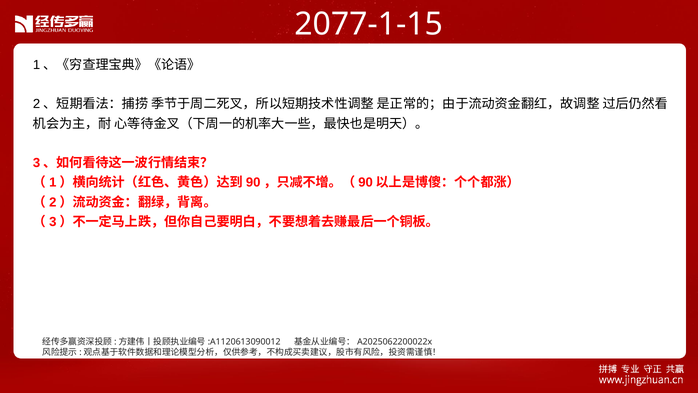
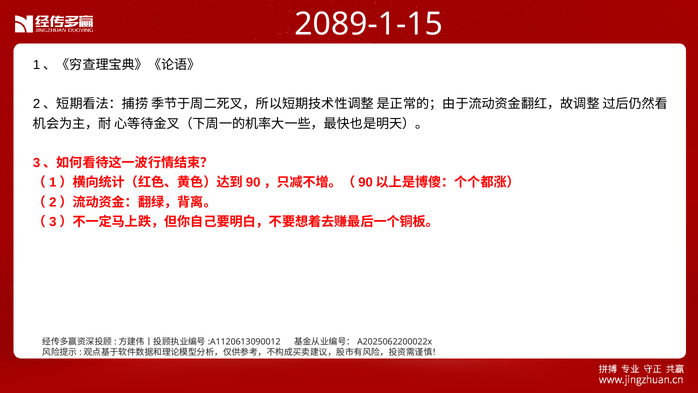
2077-1-15: 2077-1-15 -> 2089-1-15
